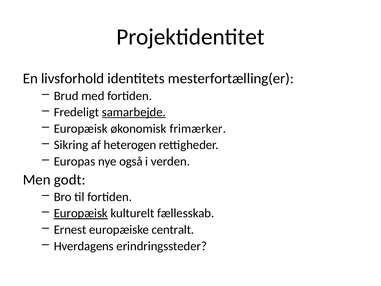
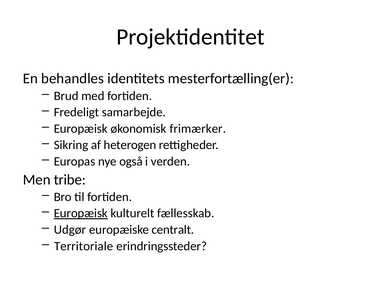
livsforhold: livsforhold -> behandles
samarbejde underline: present -> none
godt: godt -> tribe
Ernest: Ernest -> Udgør
Hverdagens: Hverdagens -> Territoriale
